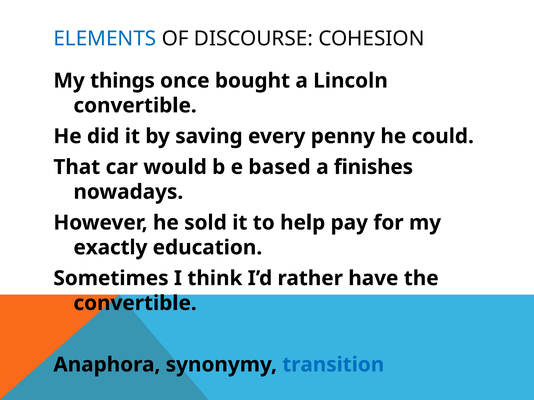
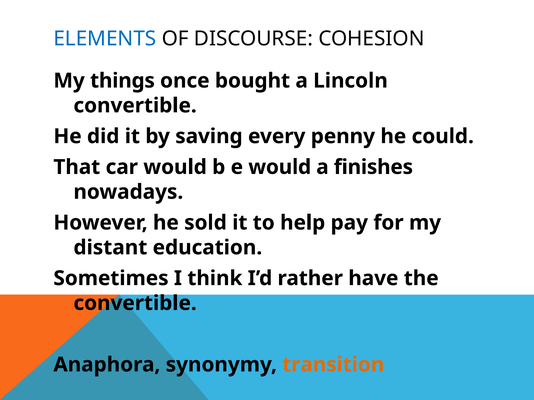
e based: based -> would
exactly: exactly -> distant
transition colour: blue -> orange
